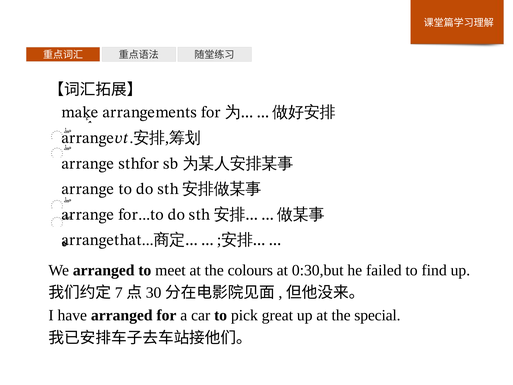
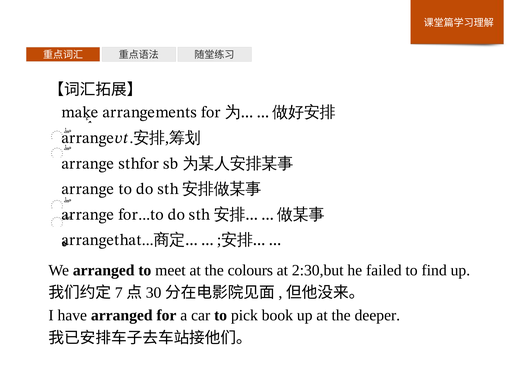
0:30,but: 0:30,but -> 2:30,but
great: great -> book
special: special -> deeper
